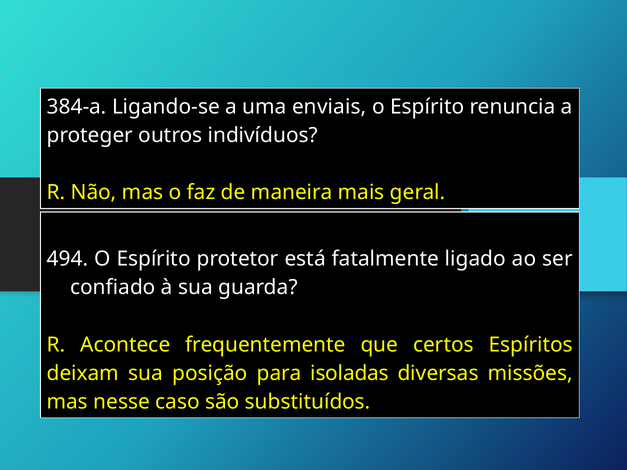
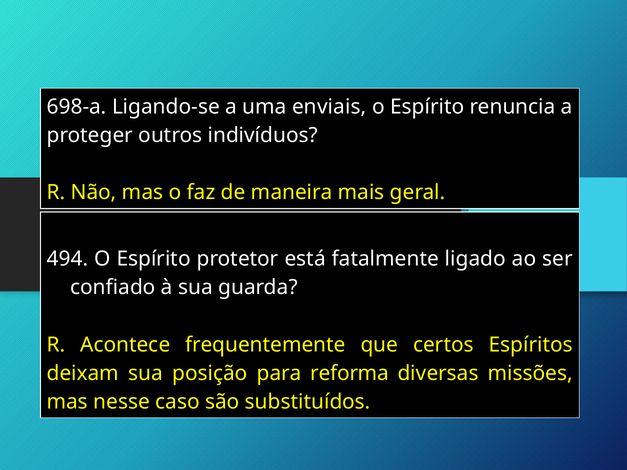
384-a: 384-a -> 698-a
isoladas: isoladas -> reforma
